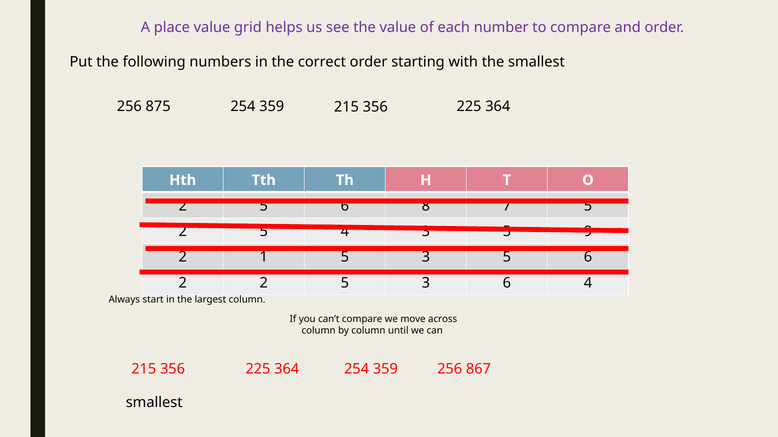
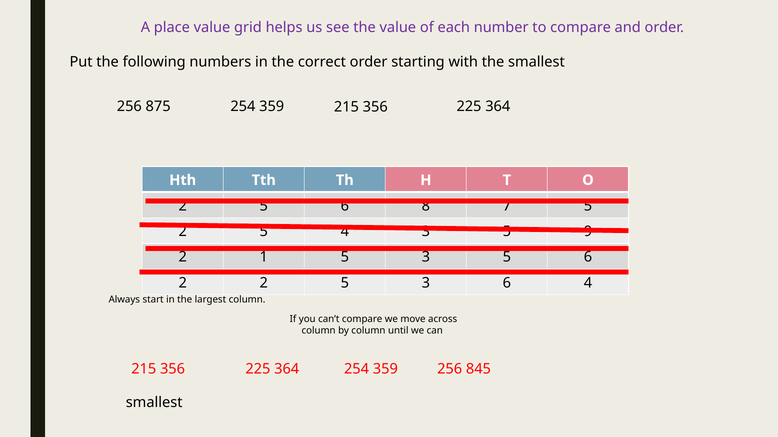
867: 867 -> 845
